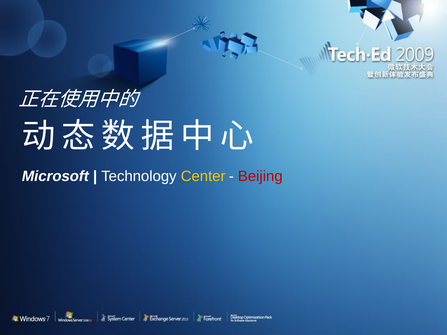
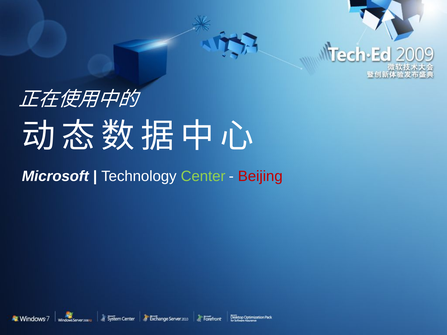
Center colour: yellow -> light green
